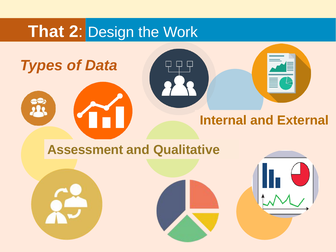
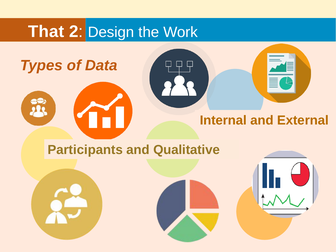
Assessment: Assessment -> Participants
